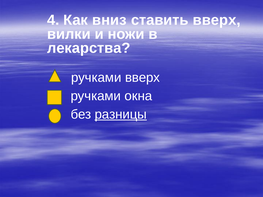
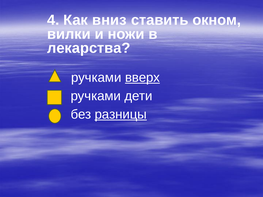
ставить вверх: вверх -> окном
вверх at (142, 78) underline: none -> present
окна: окна -> дети
